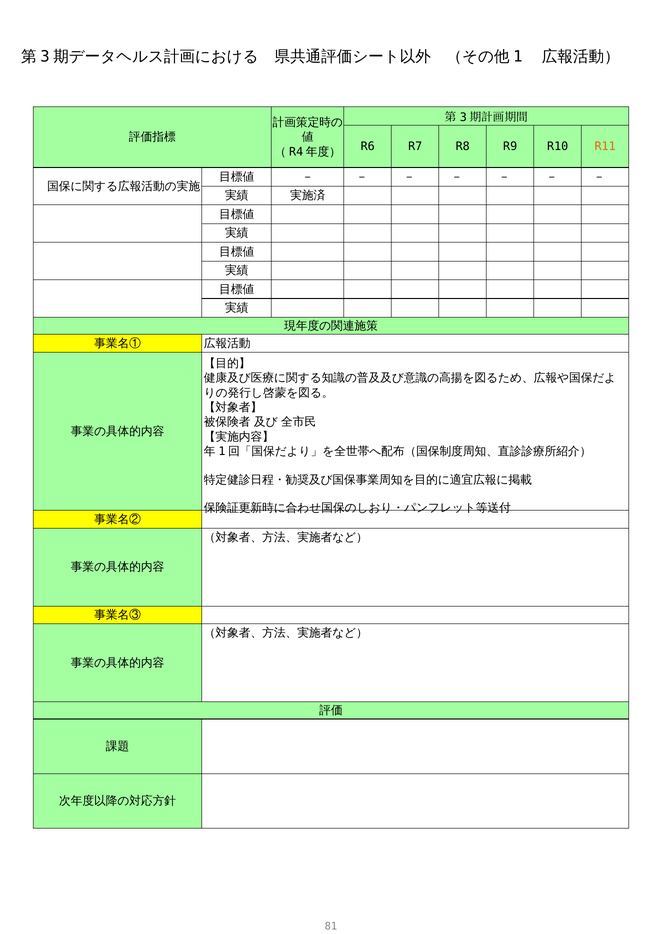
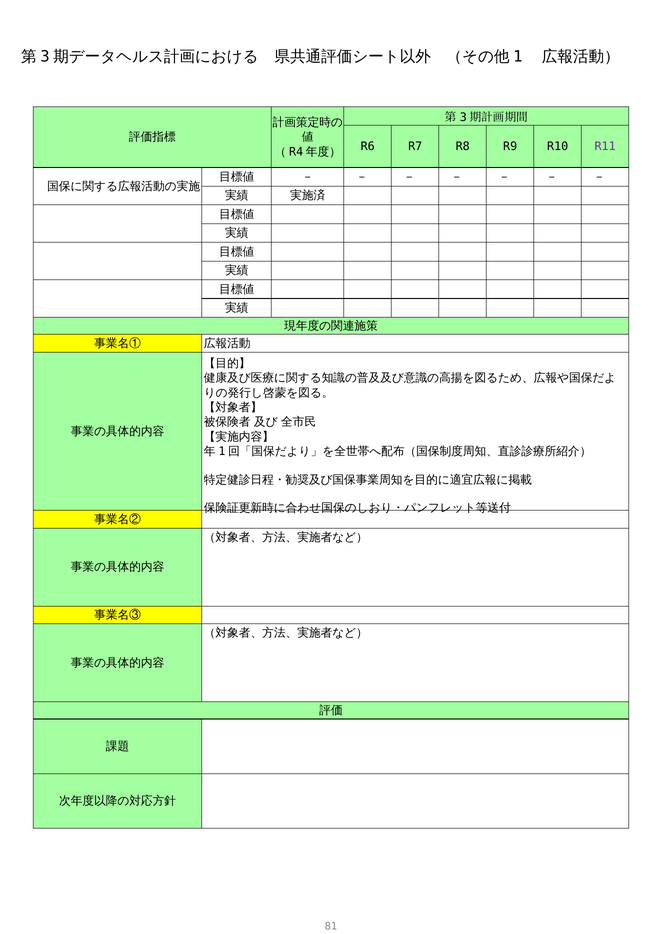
R11 colour: orange -> purple
